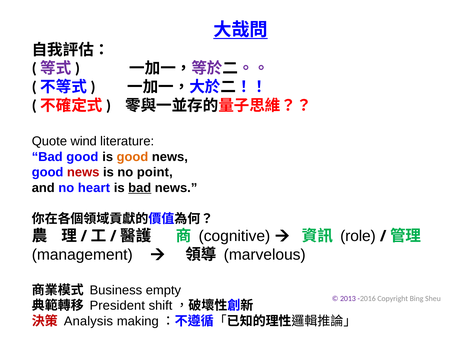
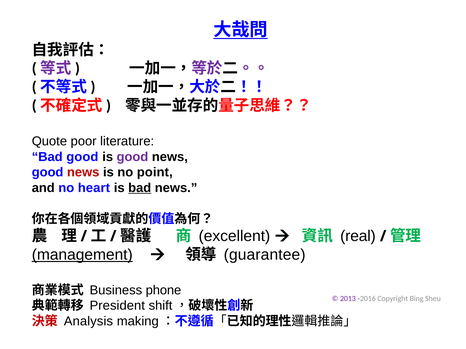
wind: wind -> poor
good at (132, 157) colour: orange -> purple
cognitive: cognitive -> excellent
role: role -> real
management underline: none -> present
marvelous: marvelous -> guarantee
empty: empty -> phone
